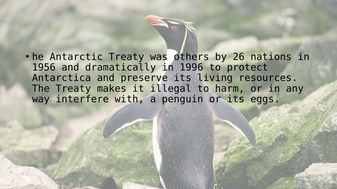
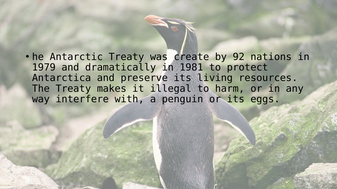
others: others -> create
26: 26 -> 92
1956: 1956 -> 1979
1996: 1996 -> 1981
